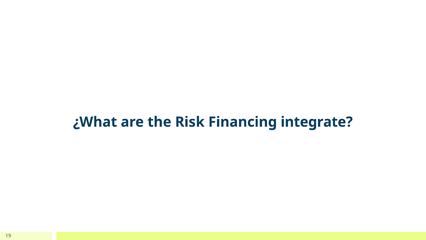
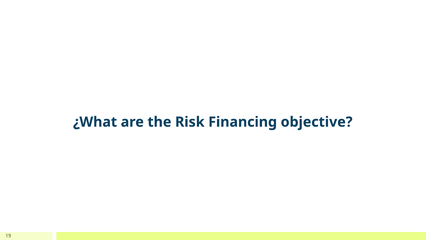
integrate: integrate -> objective
